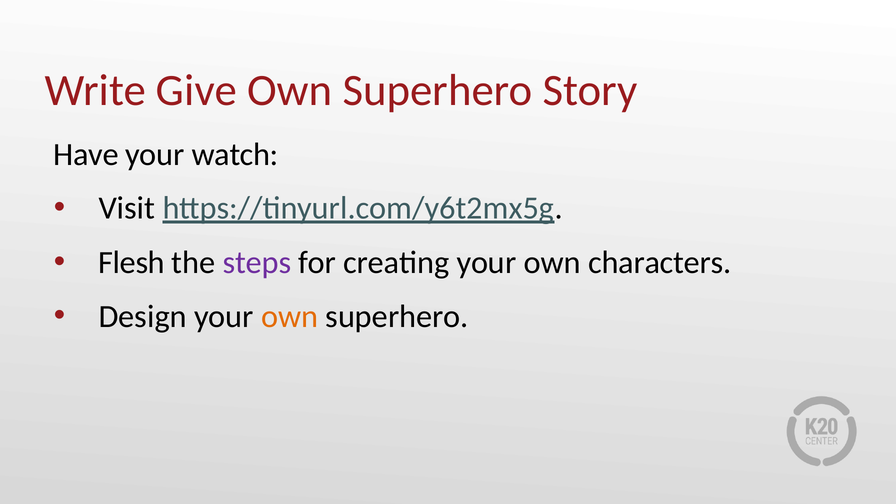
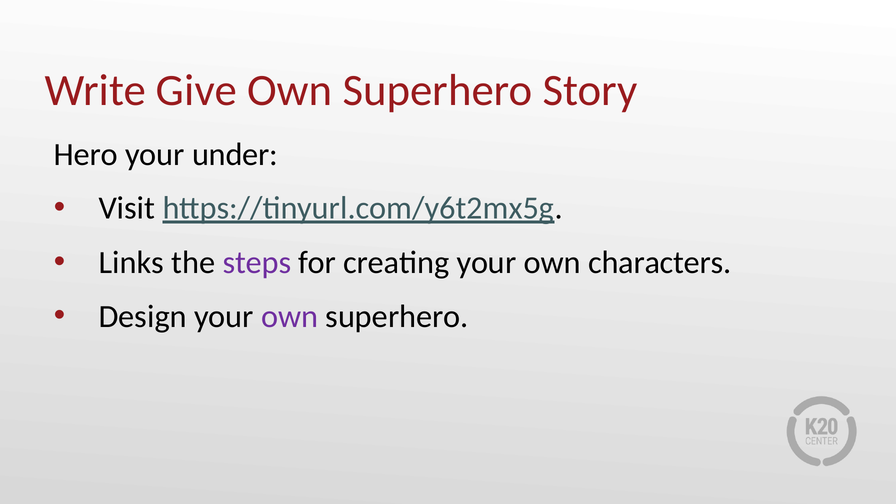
Have: Have -> Hero
watch: watch -> under
Flesh: Flesh -> Links
own at (290, 316) colour: orange -> purple
